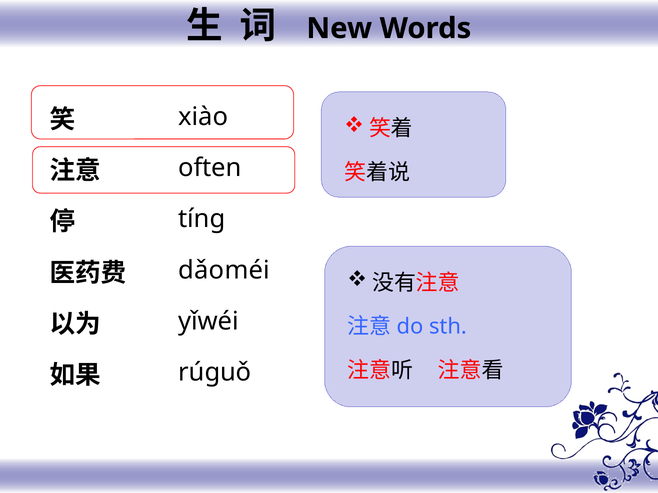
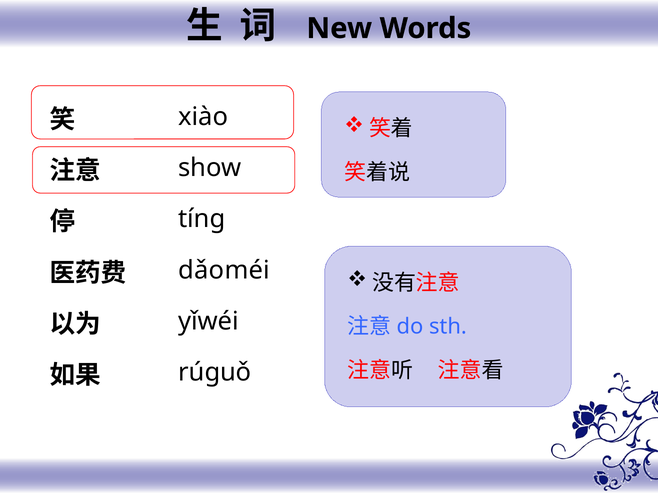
often: often -> show
